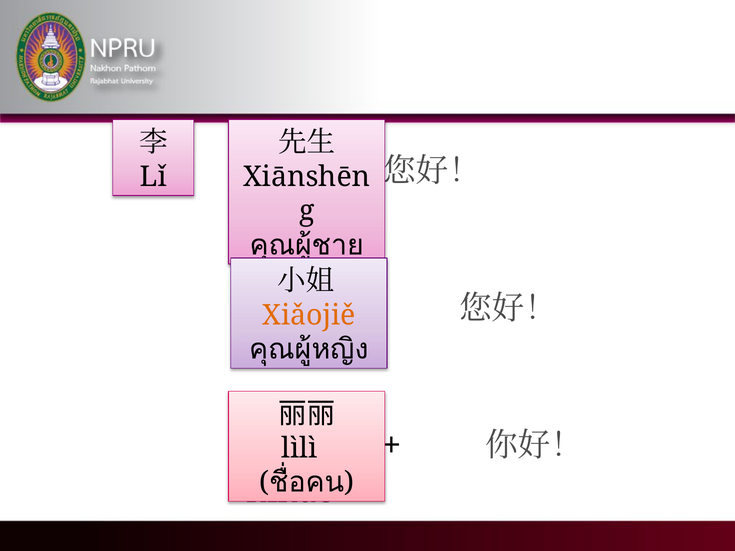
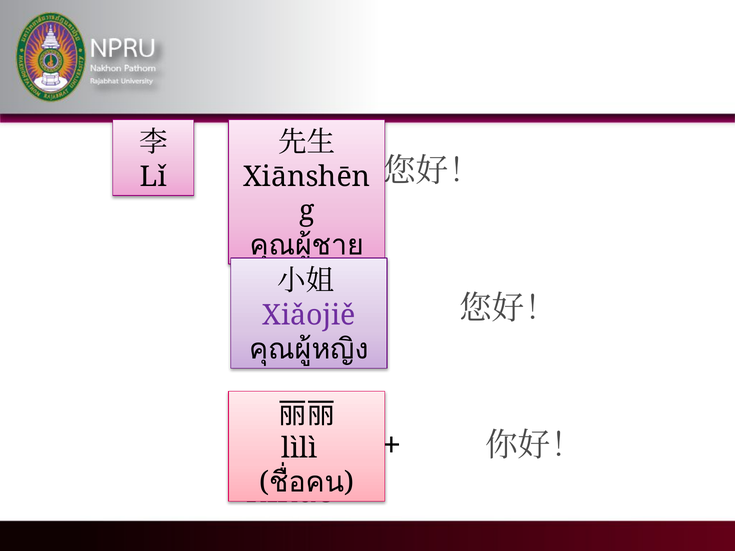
Xiǎojiě colour: orange -> purple
